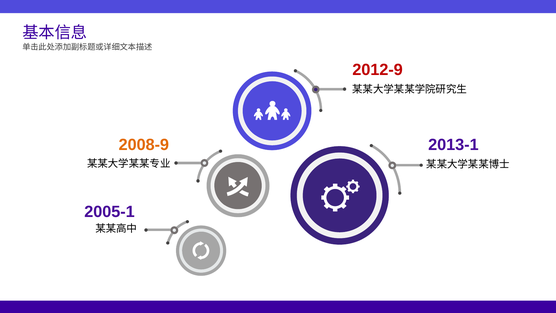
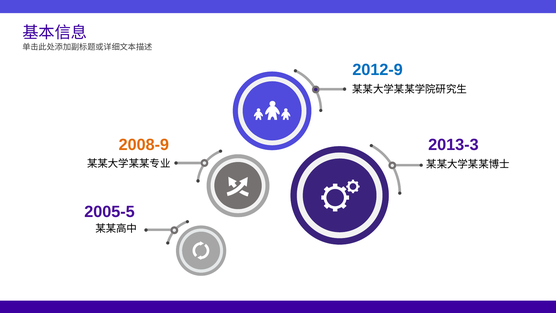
2012-9 colour: red -> blue
2013-1: 2013-1 -> 2013-3
2005-1: 2005-1 -> 2005-5
